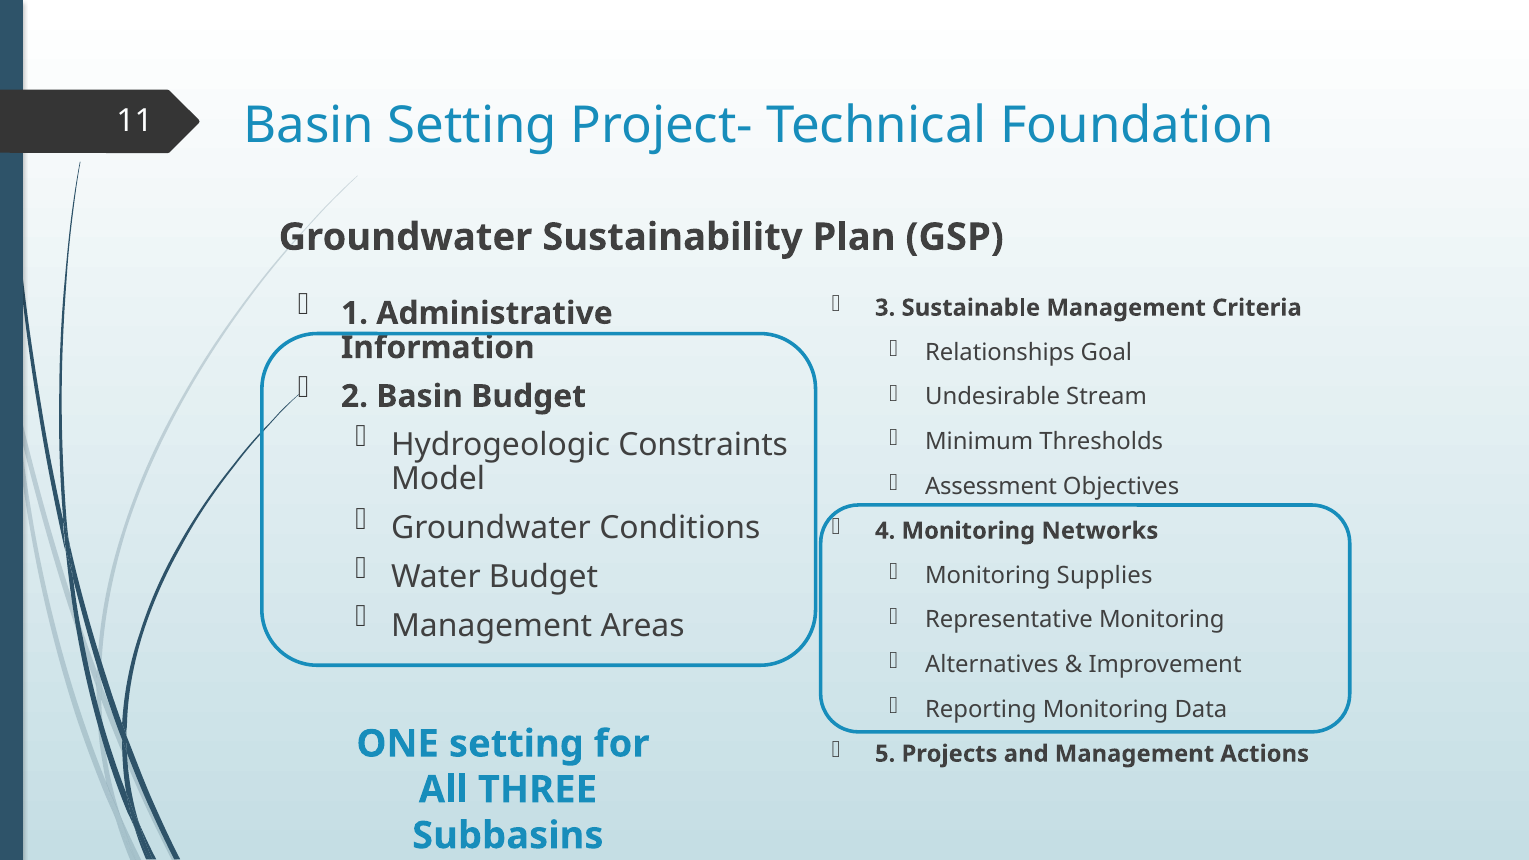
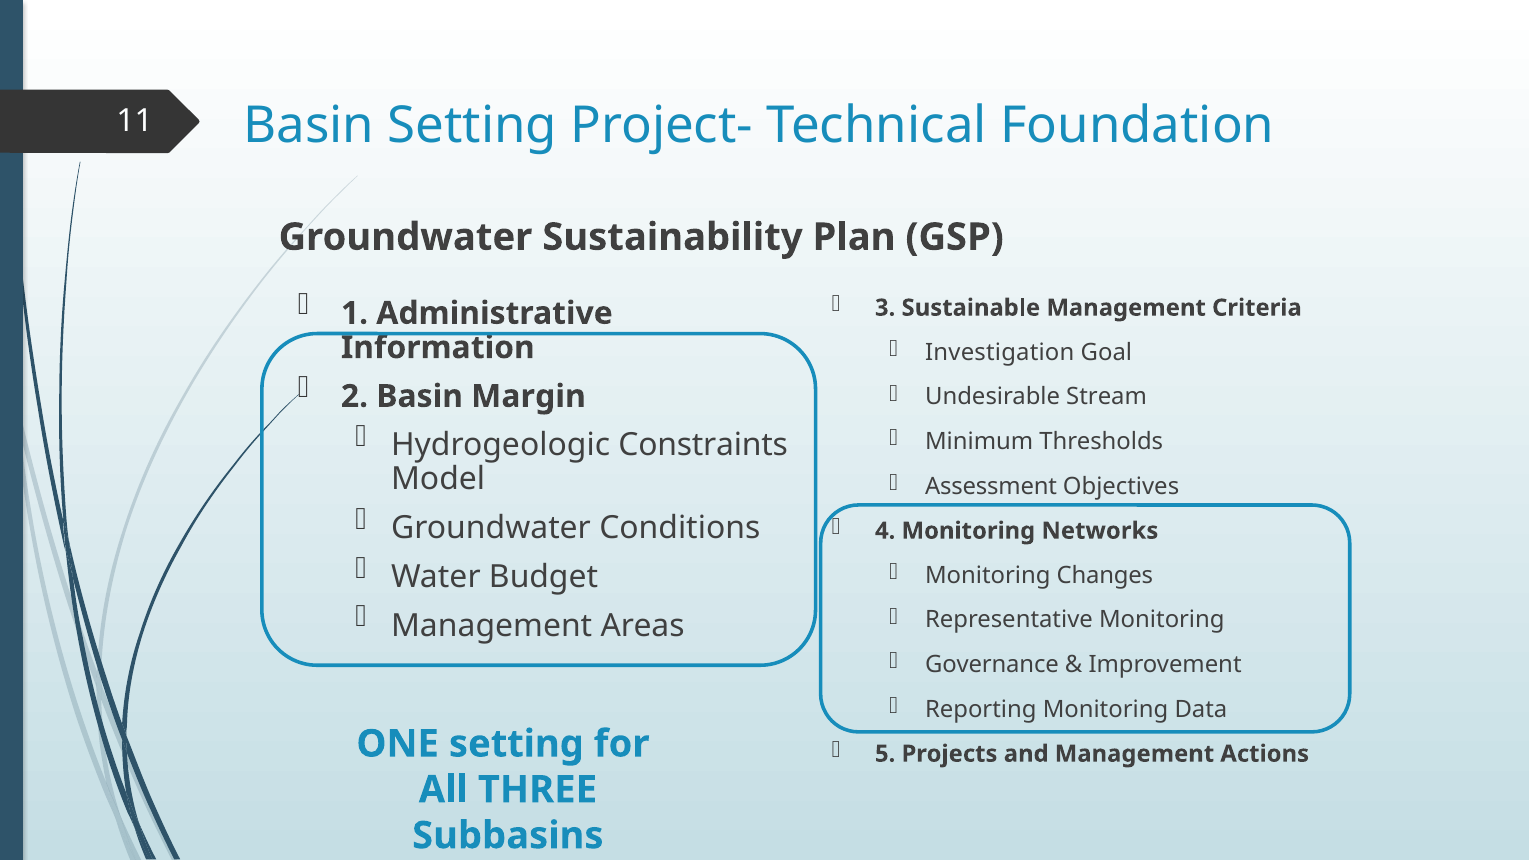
Relationships: Relationships -> Investigation
Basin Budget: Budget -> Margin
Supplies: Supplies -> Changes
Alternatives: Alternatives -> Governance
